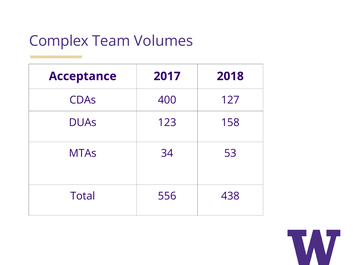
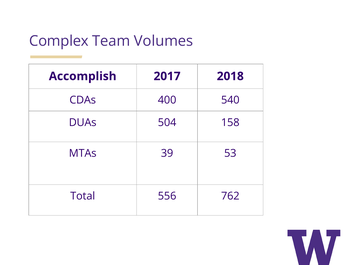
Acceptance: Acceptance -> Accomplish
127: 127 -> 540
123: 123 -> 504
34: 34 -> 39
438: 438 -> 762
